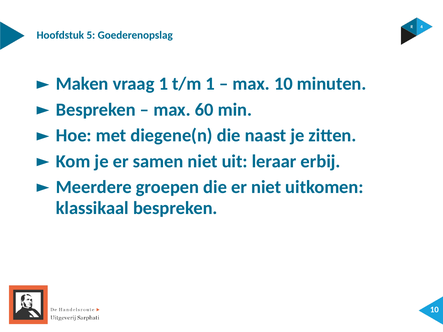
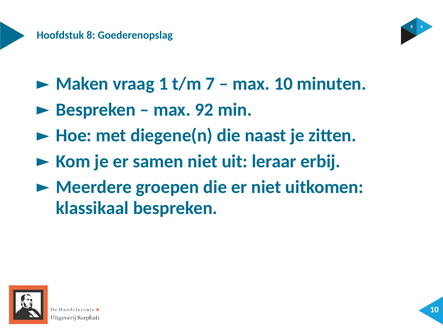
5: 5 -> 8
t/m 1: 1 -> 7
60: 60 -> 92
